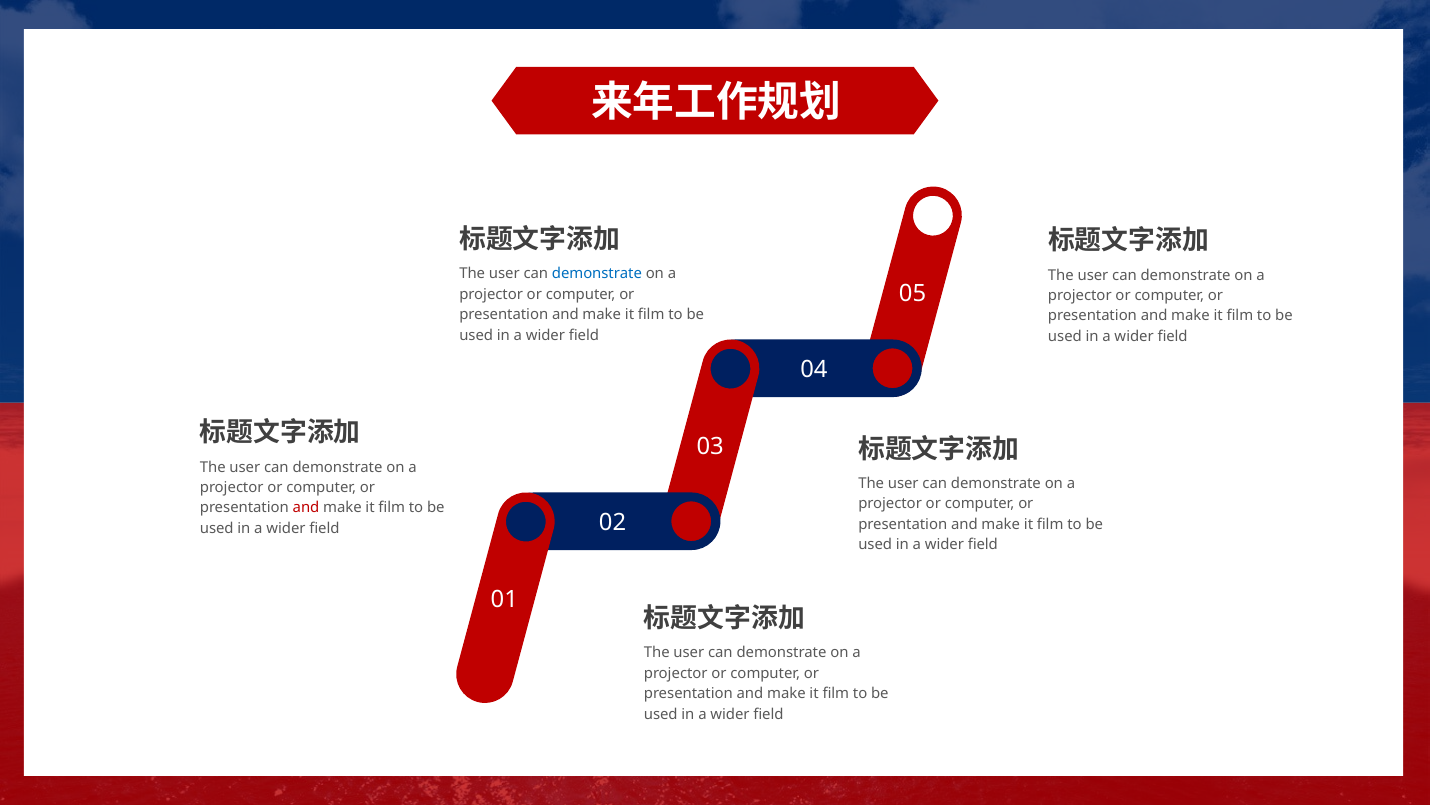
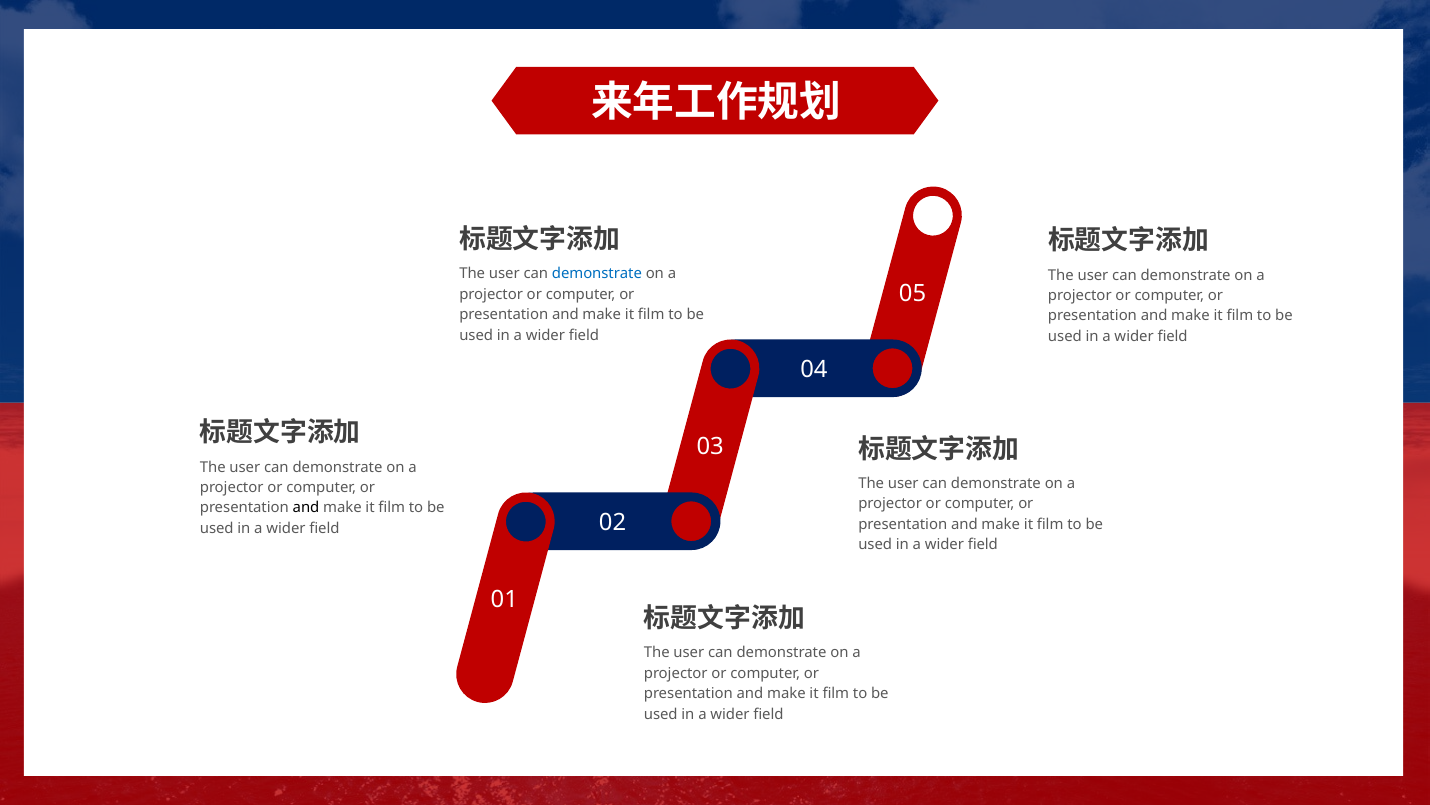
and at (306, 508) colour: red -> black
